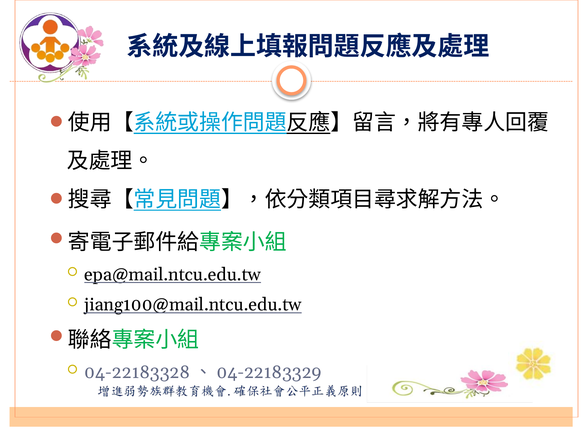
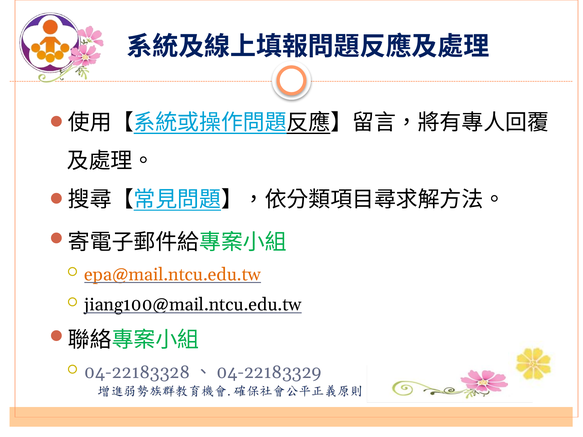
epa@mail.ntcu.edu.tw colour: black -> orange
